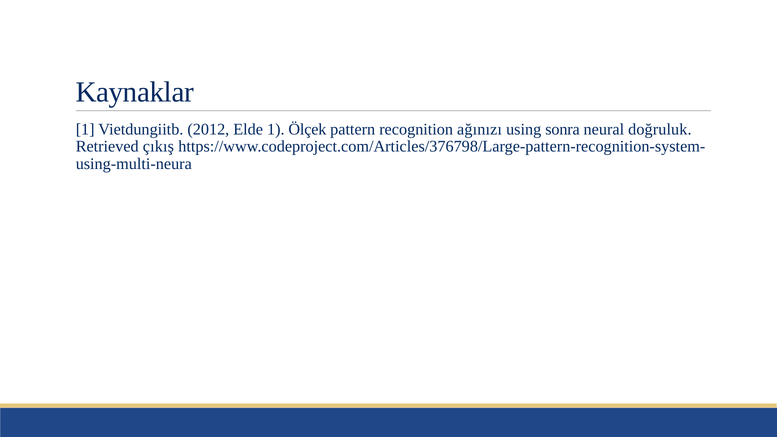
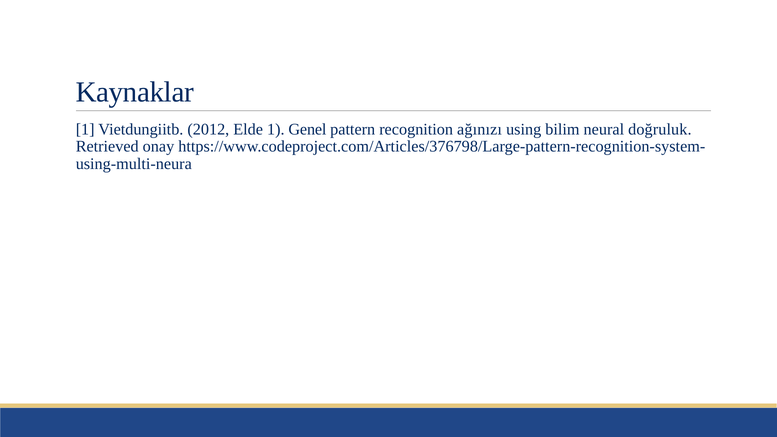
Ölçek: Ölçek -> Genel
sonra: sonra -> bilim
çıkış: çıkış -> onay
